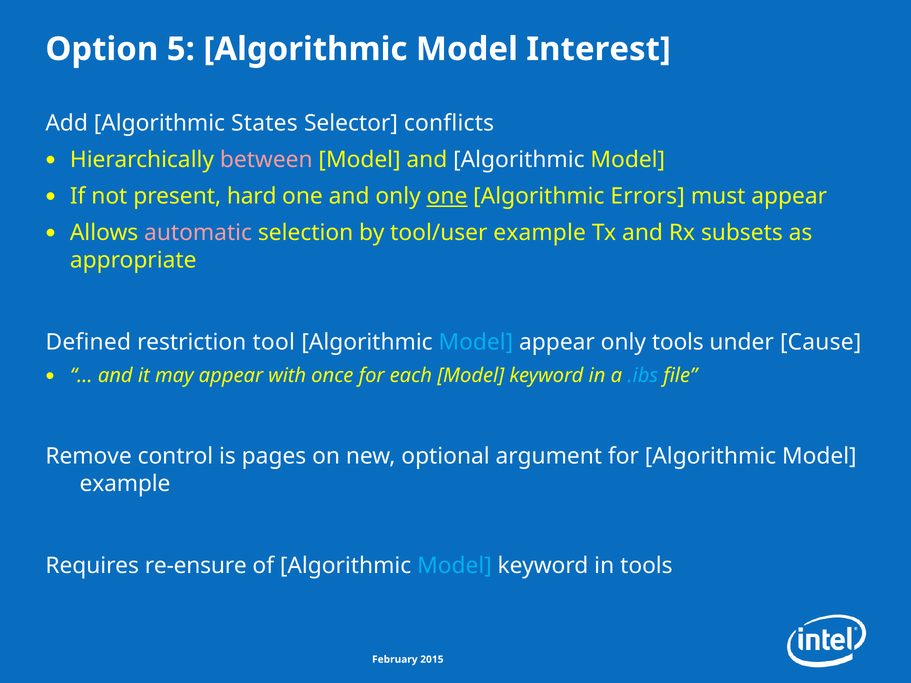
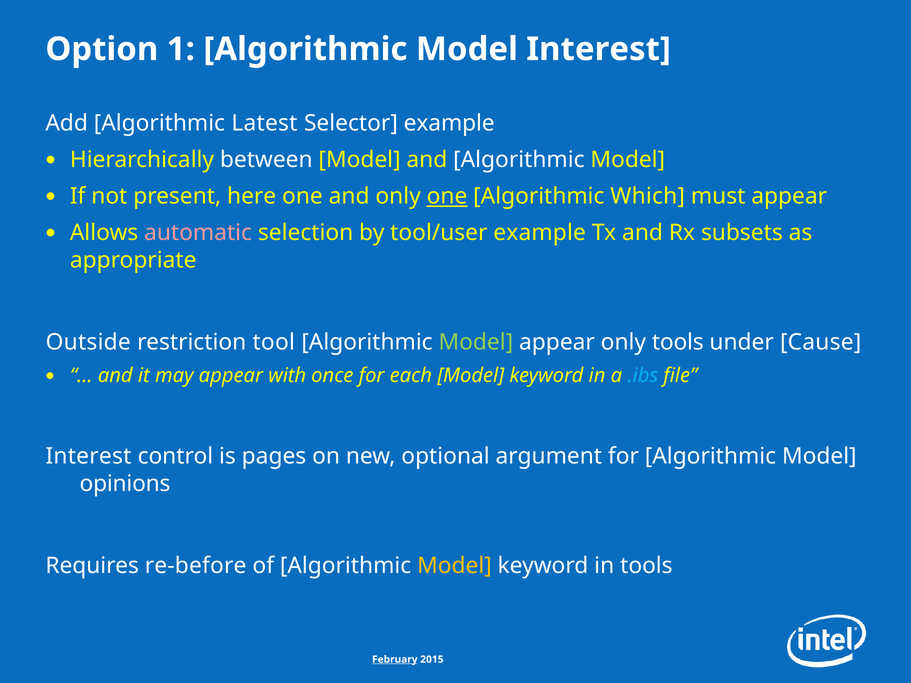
5: 5 -> 1
States: States -> Latest
Selector conflicts: conflicts -> example
between colour: pink -> white
hard: hard -> here
Errors: Errors -> Which
Defined: Defined -> Outside
Model at (476, 342) colour: light blue -> light green
Remove at (89, 457): Remove -> Interest
example at (125, 484): example -> opinions
re-ensure: re-ensure -> re-before
Model at (454, 566) colour: light blue -> yellow
February underline: none -> present
